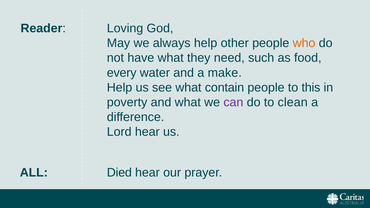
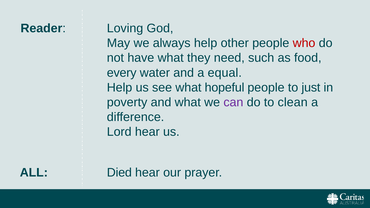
who colour: orange -> red
make: make -> equal
contain: contain -> hopeful
this: this -> just
